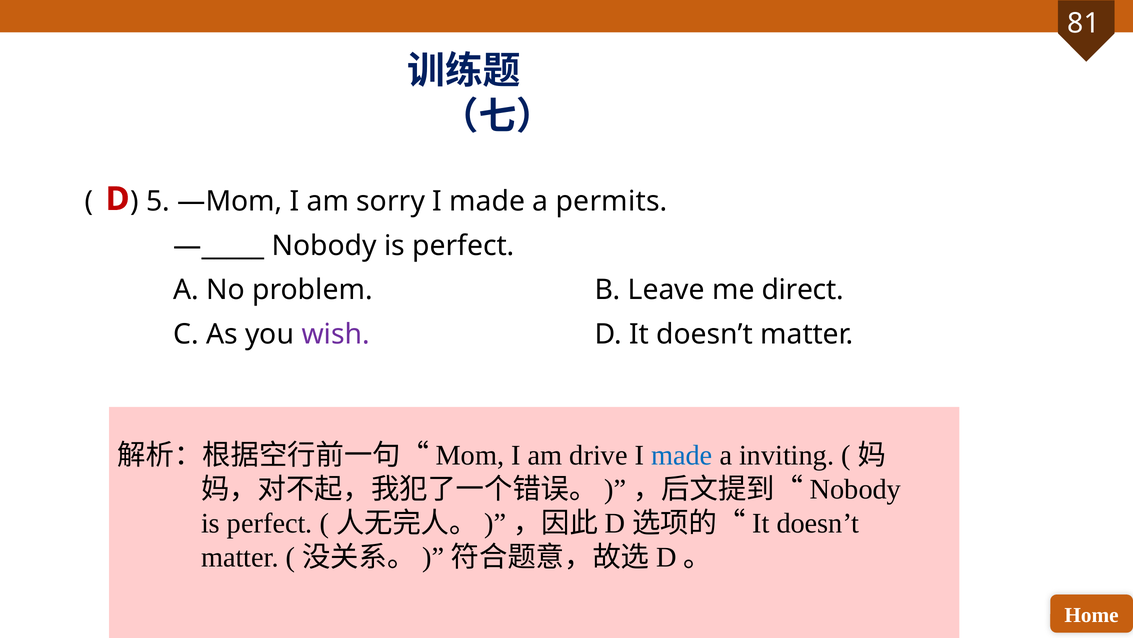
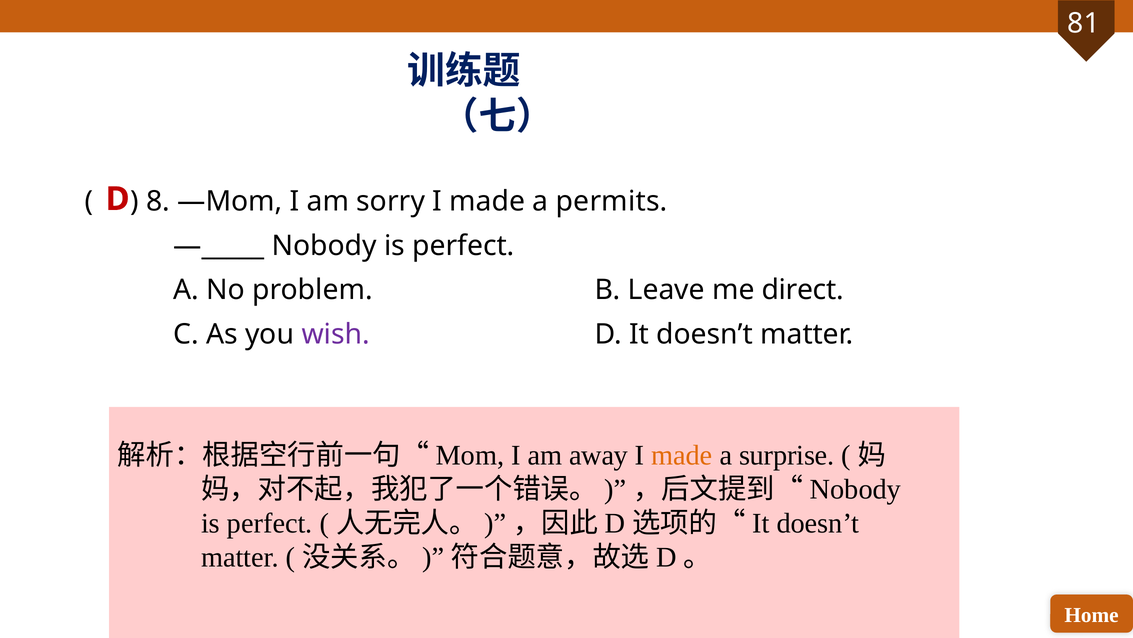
5: 5 -> 8
drive: drive -> away
made at (682, 455) colour: blue -> orange
inviting: inviting -> surprise
